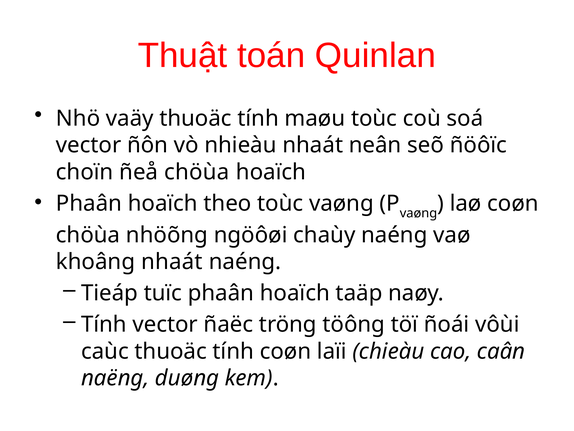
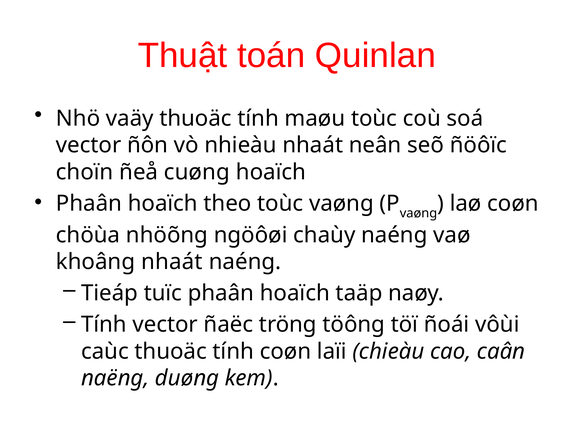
ñeå chöùa: chöùa -> cuøng
